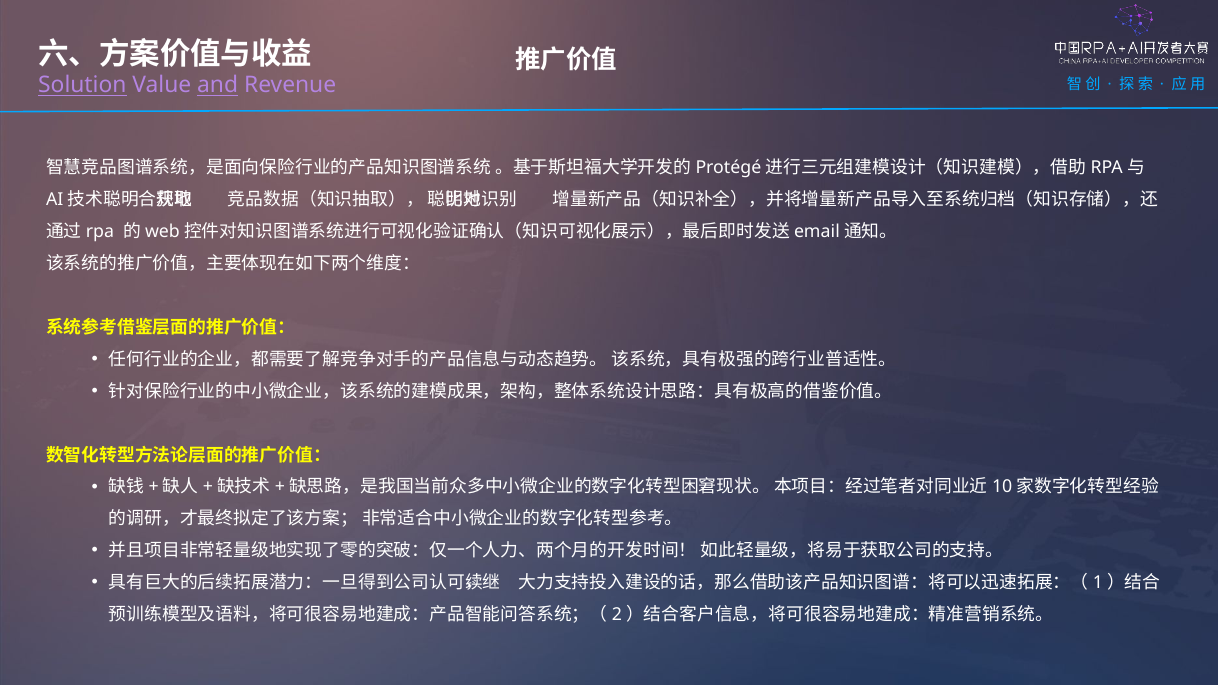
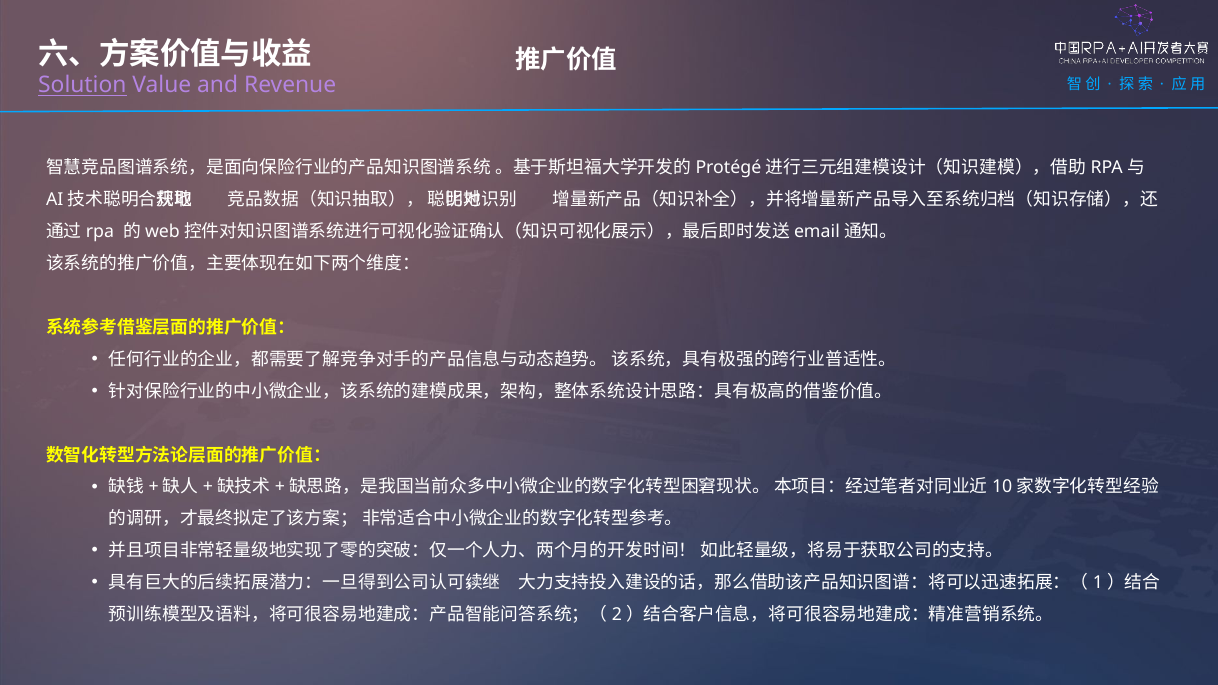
and underline: present -> none
